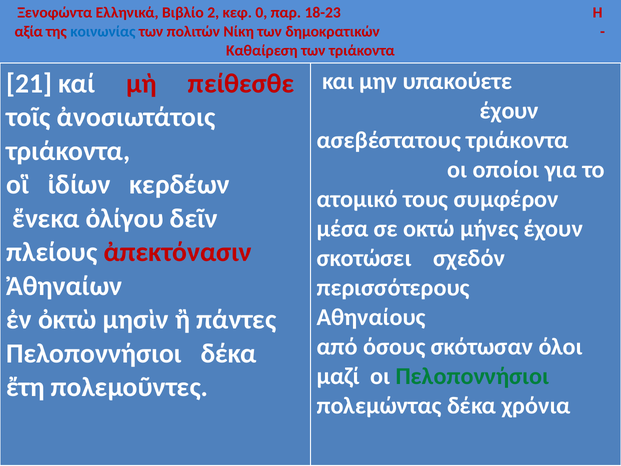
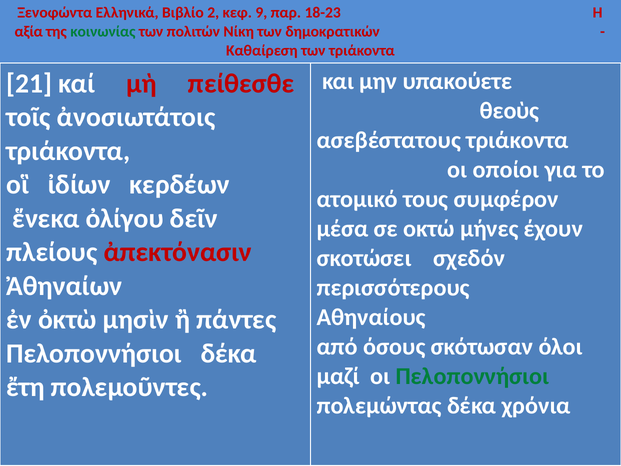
0: 0 -> 9
κοινωνίας colour: blue -> green
έχουν at (509, 111): έχουν -> θεοὺς
